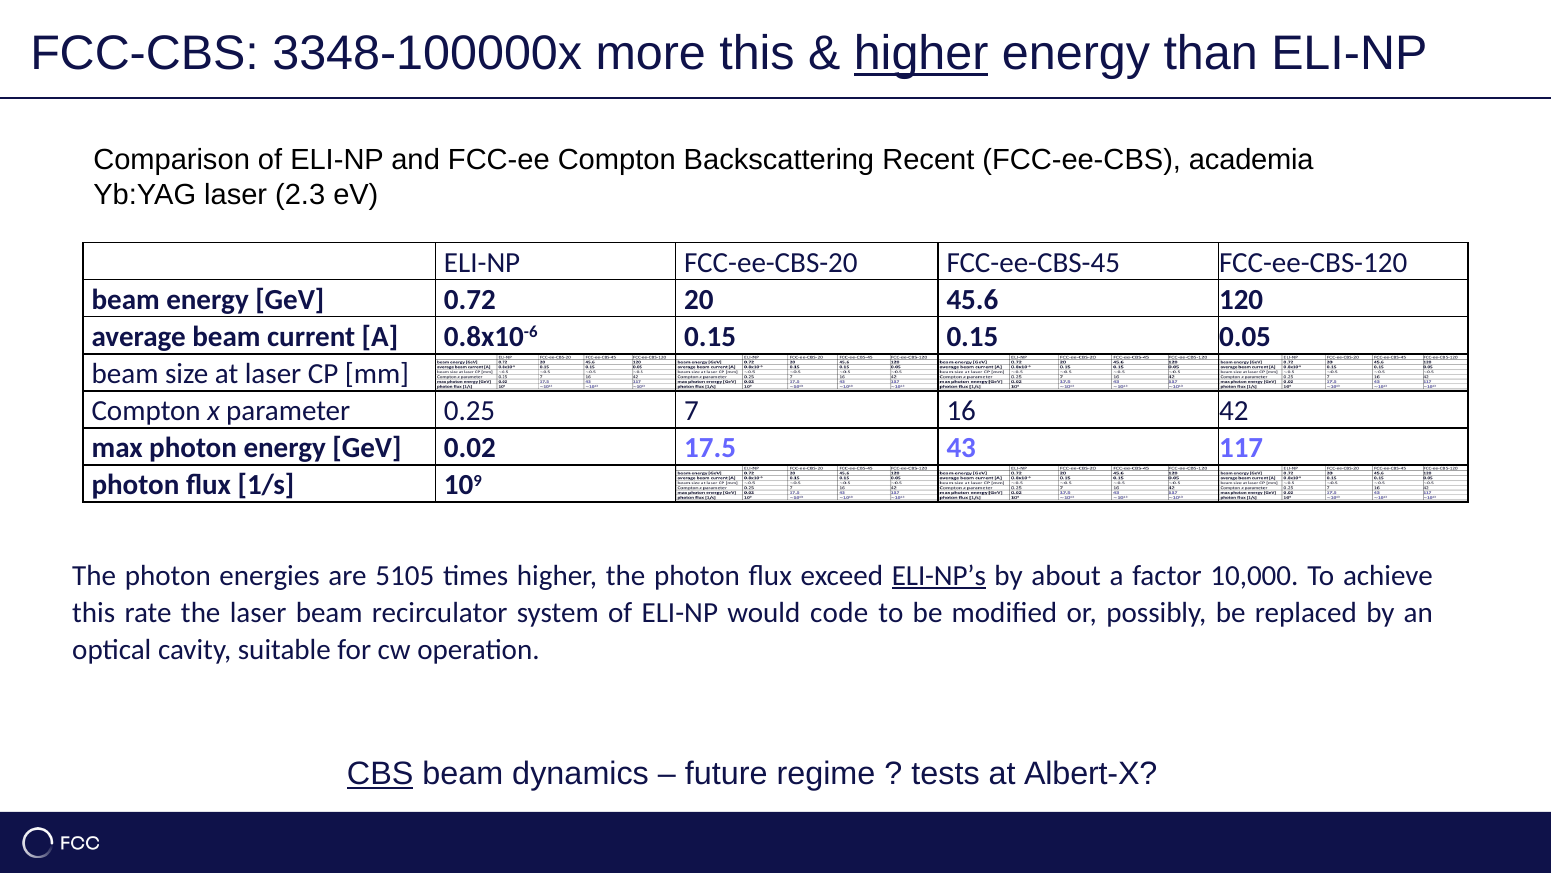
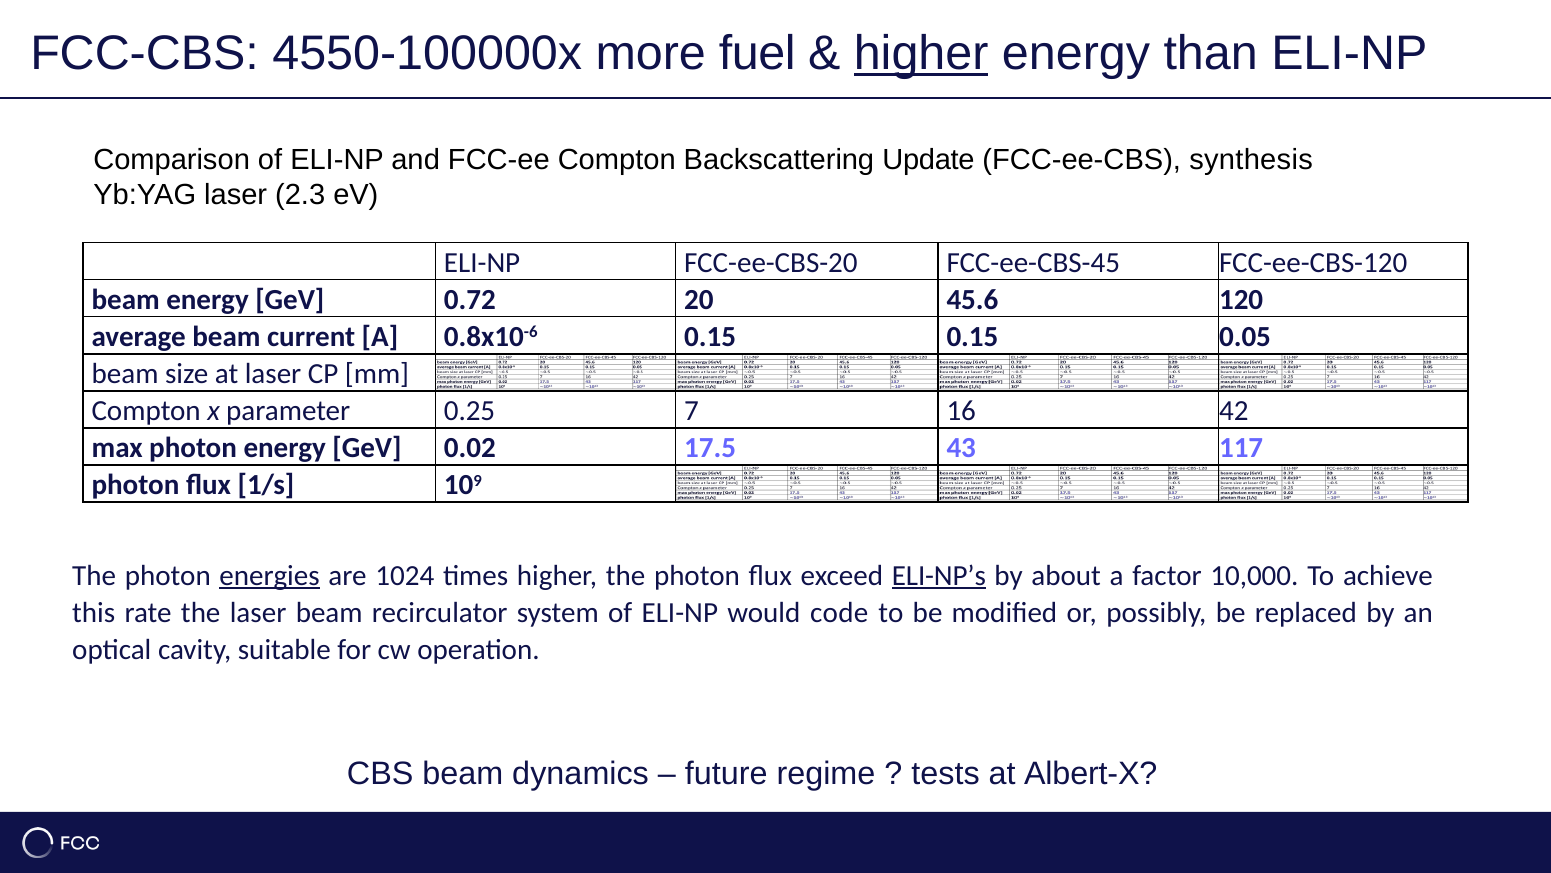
3348-100000x: 3348-100000x -> 4550-100000x
more this: this -> fuel
Recent: Recent -> Update
academia: academia -> synthesis
energies underline: none -> present
5105: 5105 -> 1024
CBS underline: present -> none
